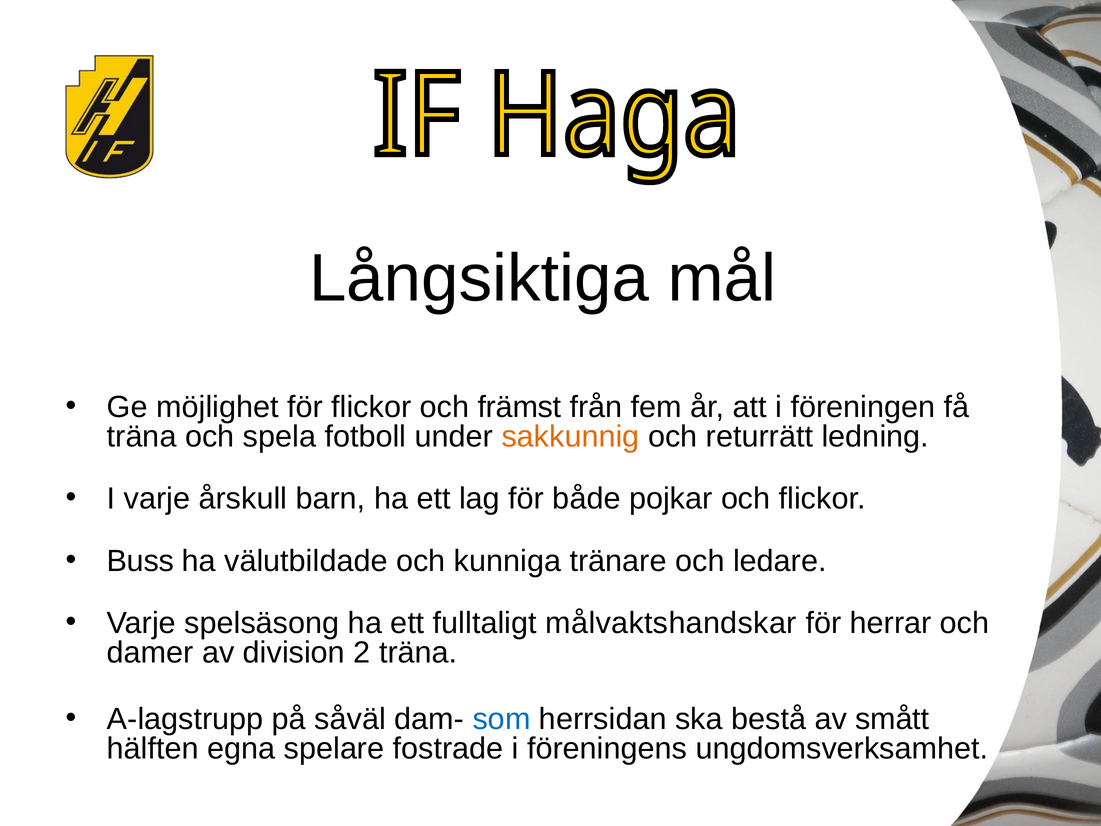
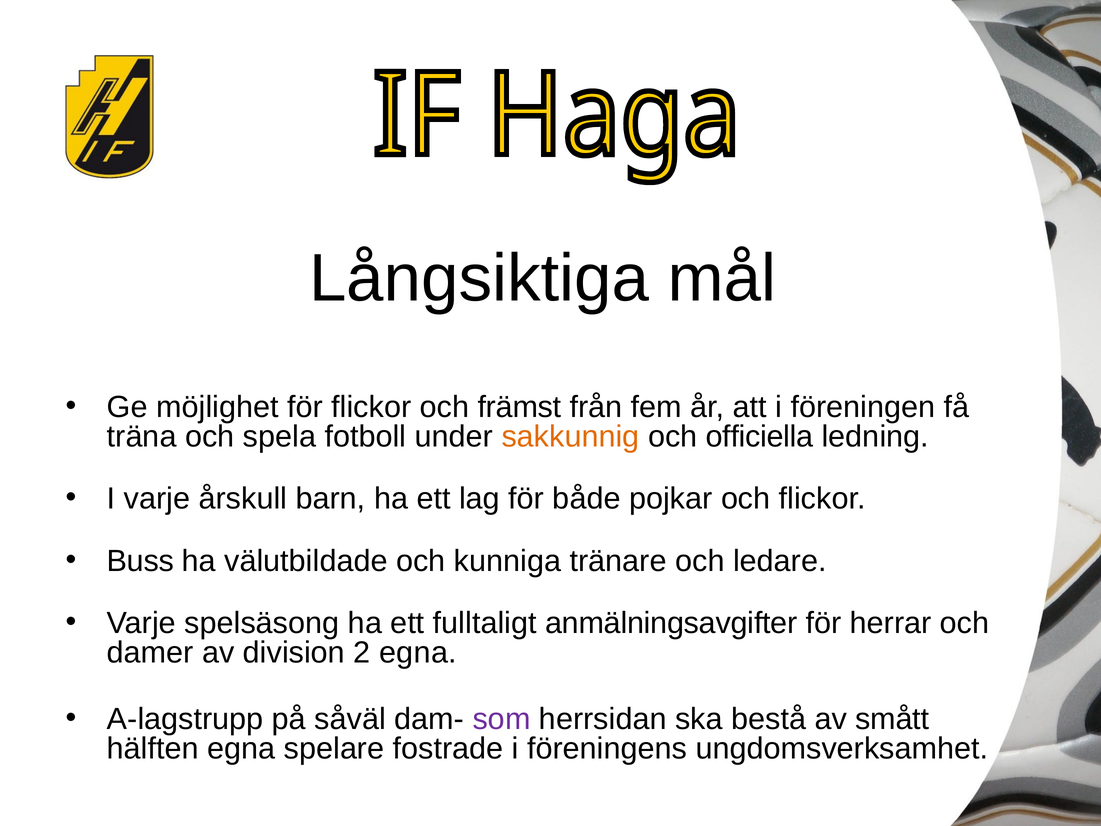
returrätt: returrätt -> officiella
målvaktshandskar: målvaktshandskar -> anmälningsavgifter
2 träna: träna -> egna
som colour: blue -> purple
